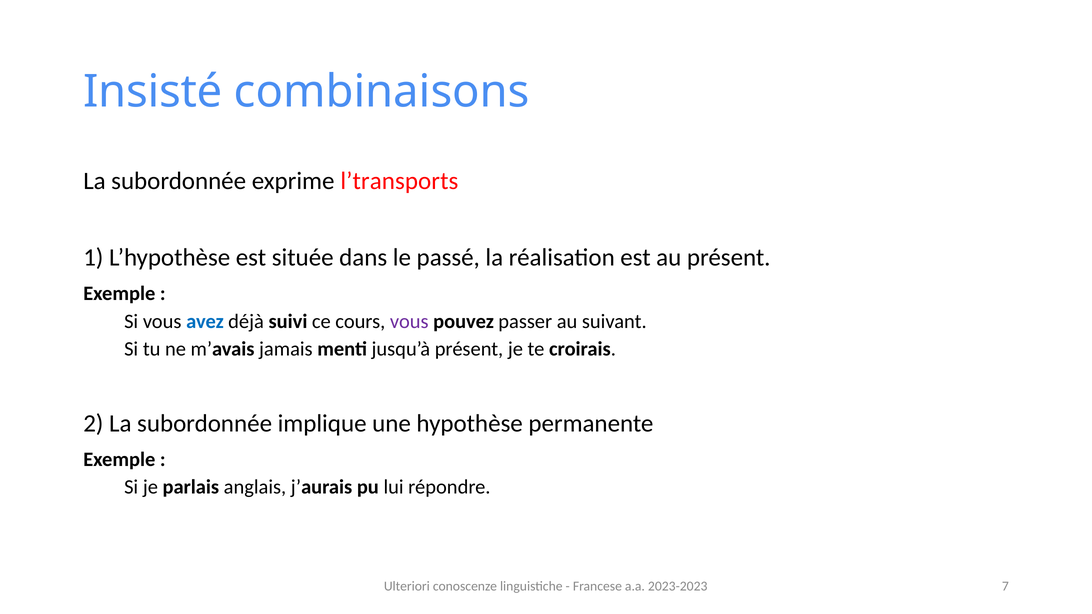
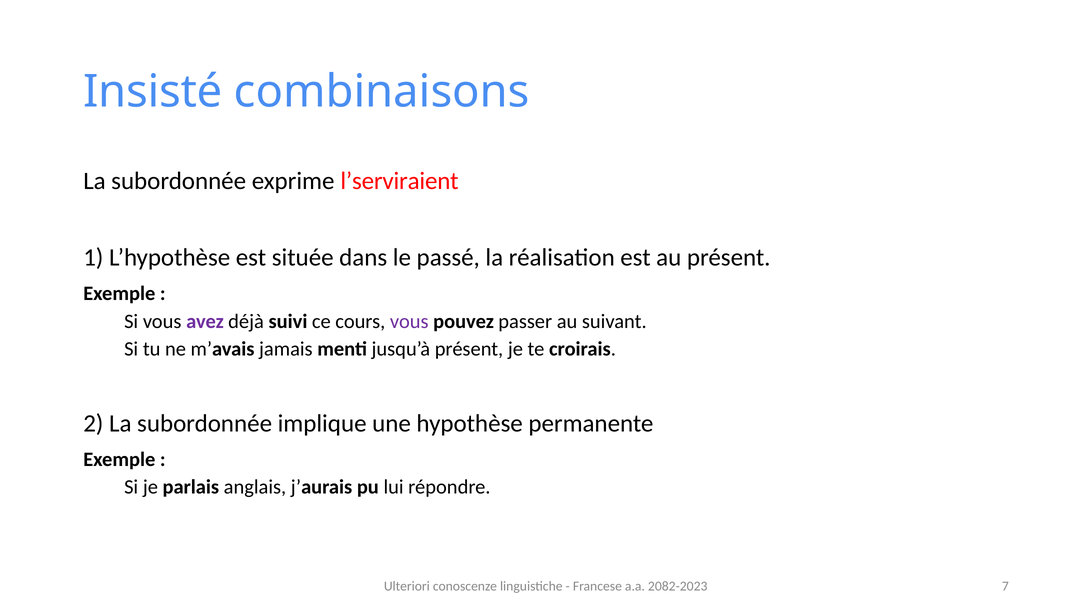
l’transports: l’transports -> l’serviraient
avez colour: blue -> purple
2023-2023: 2023-2023 -> 2082-2023
